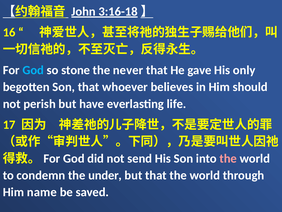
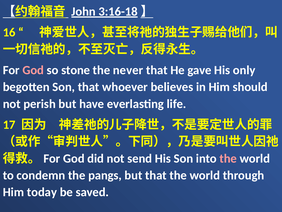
God at (33, 70) colour: light blue -> pink
under: under -> pangs
name: name -> today
